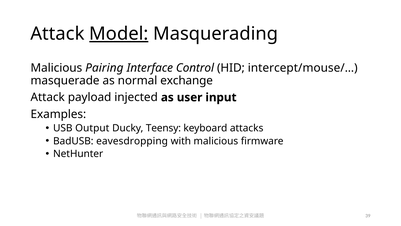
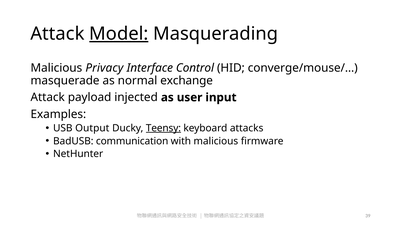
Pairing: Pairing -> Privacy
intercept/mouse/…: intercept/mouse/… -> converge/mouse/…
Teensy underline: none -> present
eavesdropping: eavesdropping -> communication
